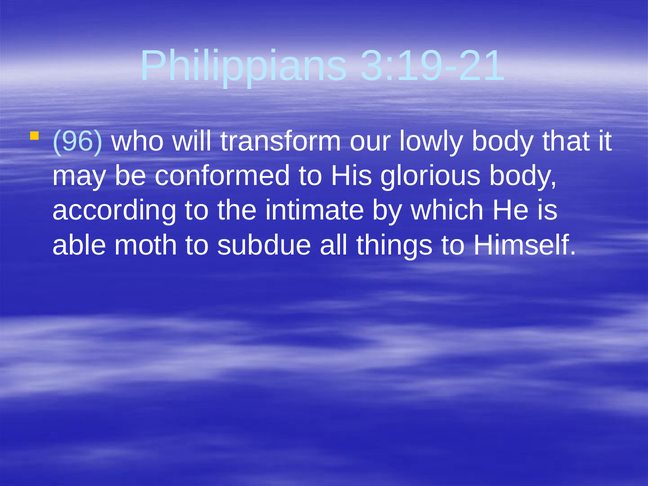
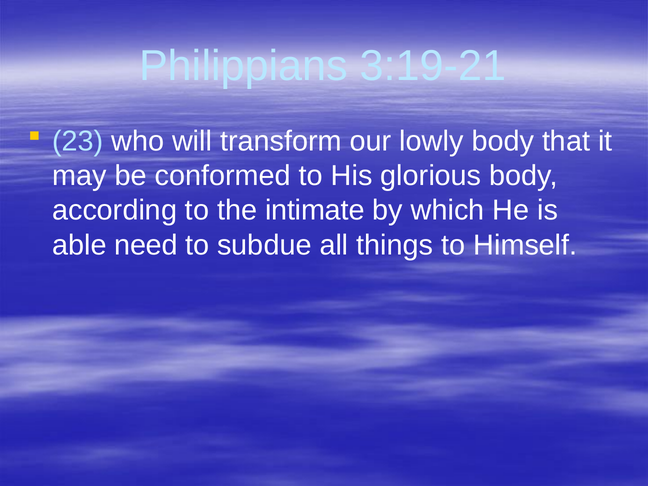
96: 96 -> 23
moth: moth -> need
